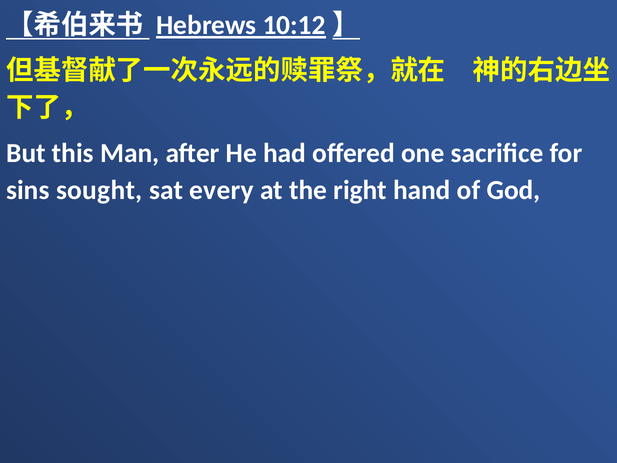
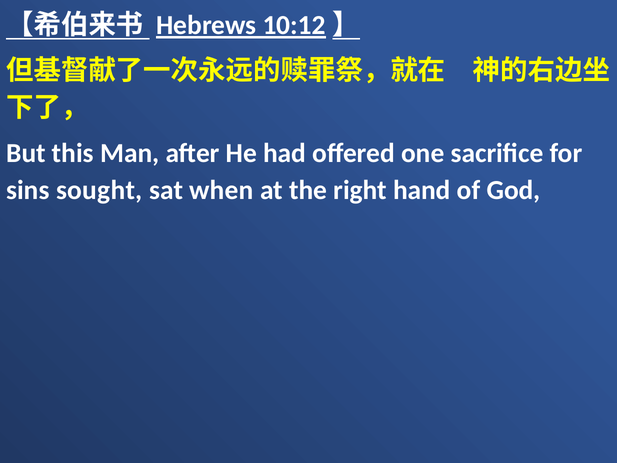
every: every -> when
